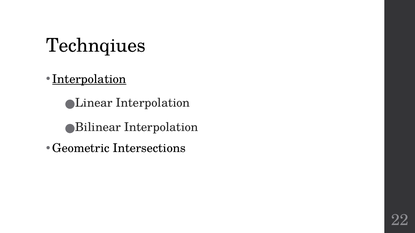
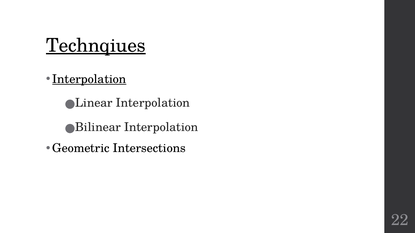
Technqiues underline: none -> present
